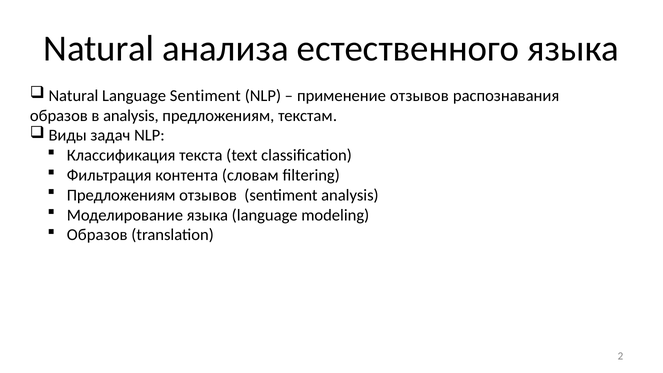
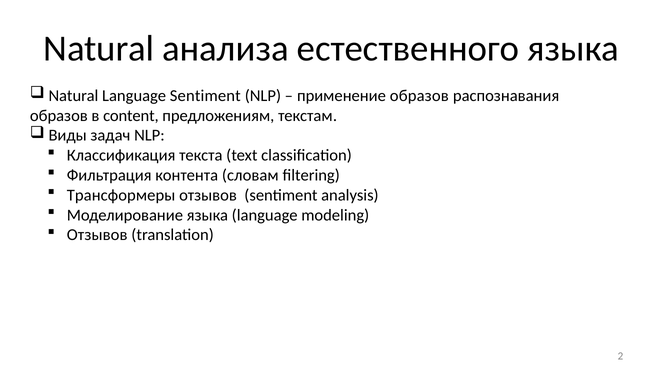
применение отзывов: отзывов -> образов
в analysis: analysis -> content
Предложениям at (121, 195): Предложениям -> Трансформеры
Образов at (97, 235): Образов -> Отзывов
